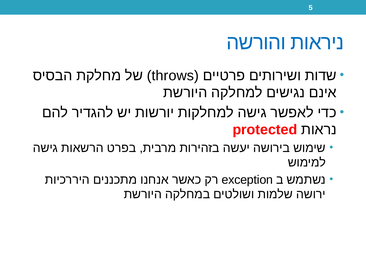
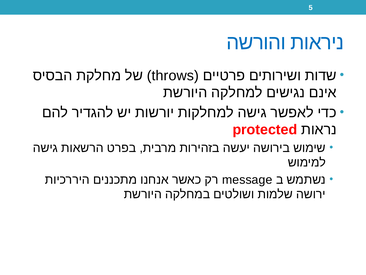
exception: exception -> message
